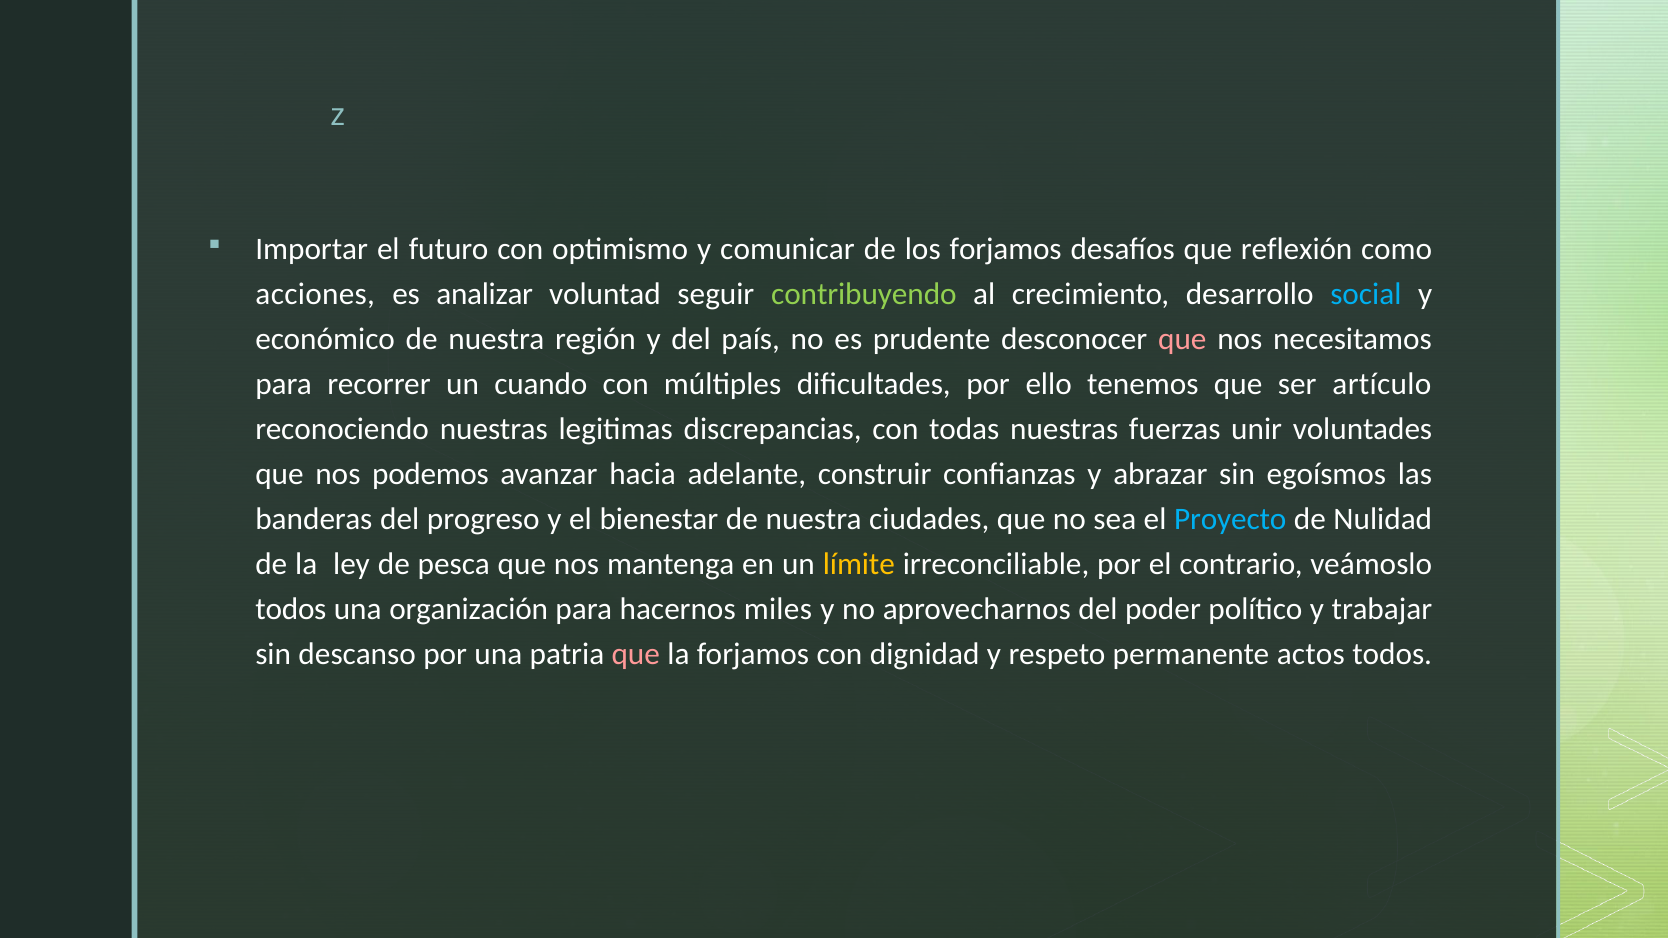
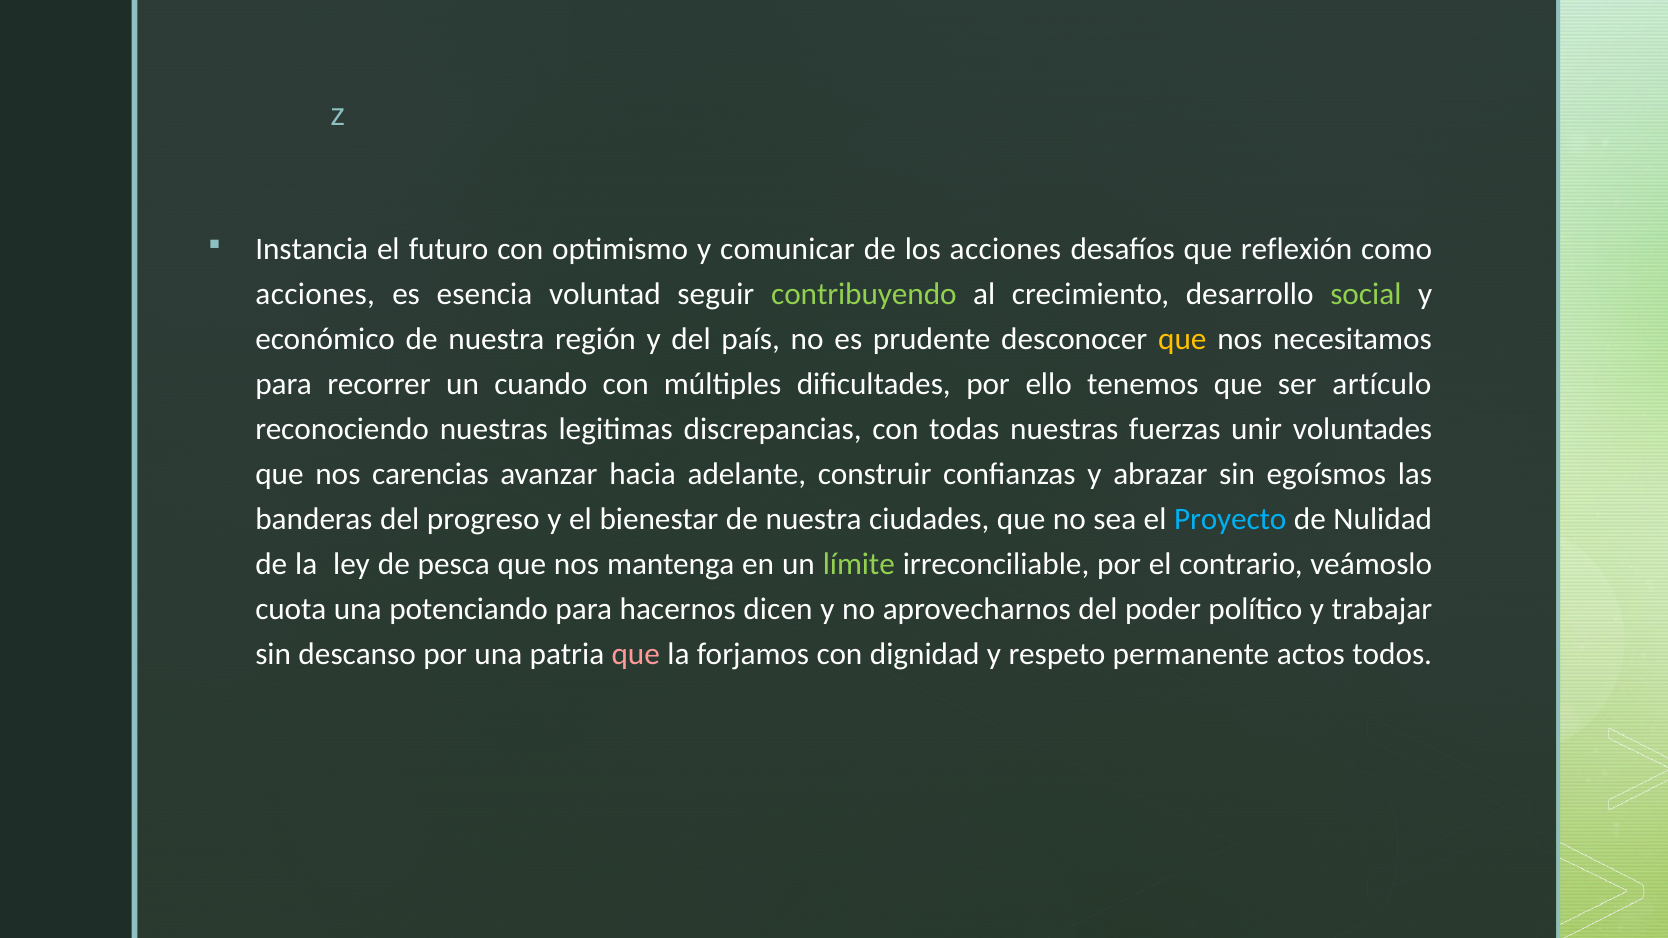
Importar: Importar -> Instancia
los forjamos: forjamos -> acciones
analizar: analizar -> esencia
social colour: light blue -> light green
que at (1182, 340) colour: pink -> yellow
podemos: podemos -> carencias
límite colour: yellow -> light green
todos at (291, 610): todos -> cuota
organización: organización -> potenciando
miles: miles -> dicen
